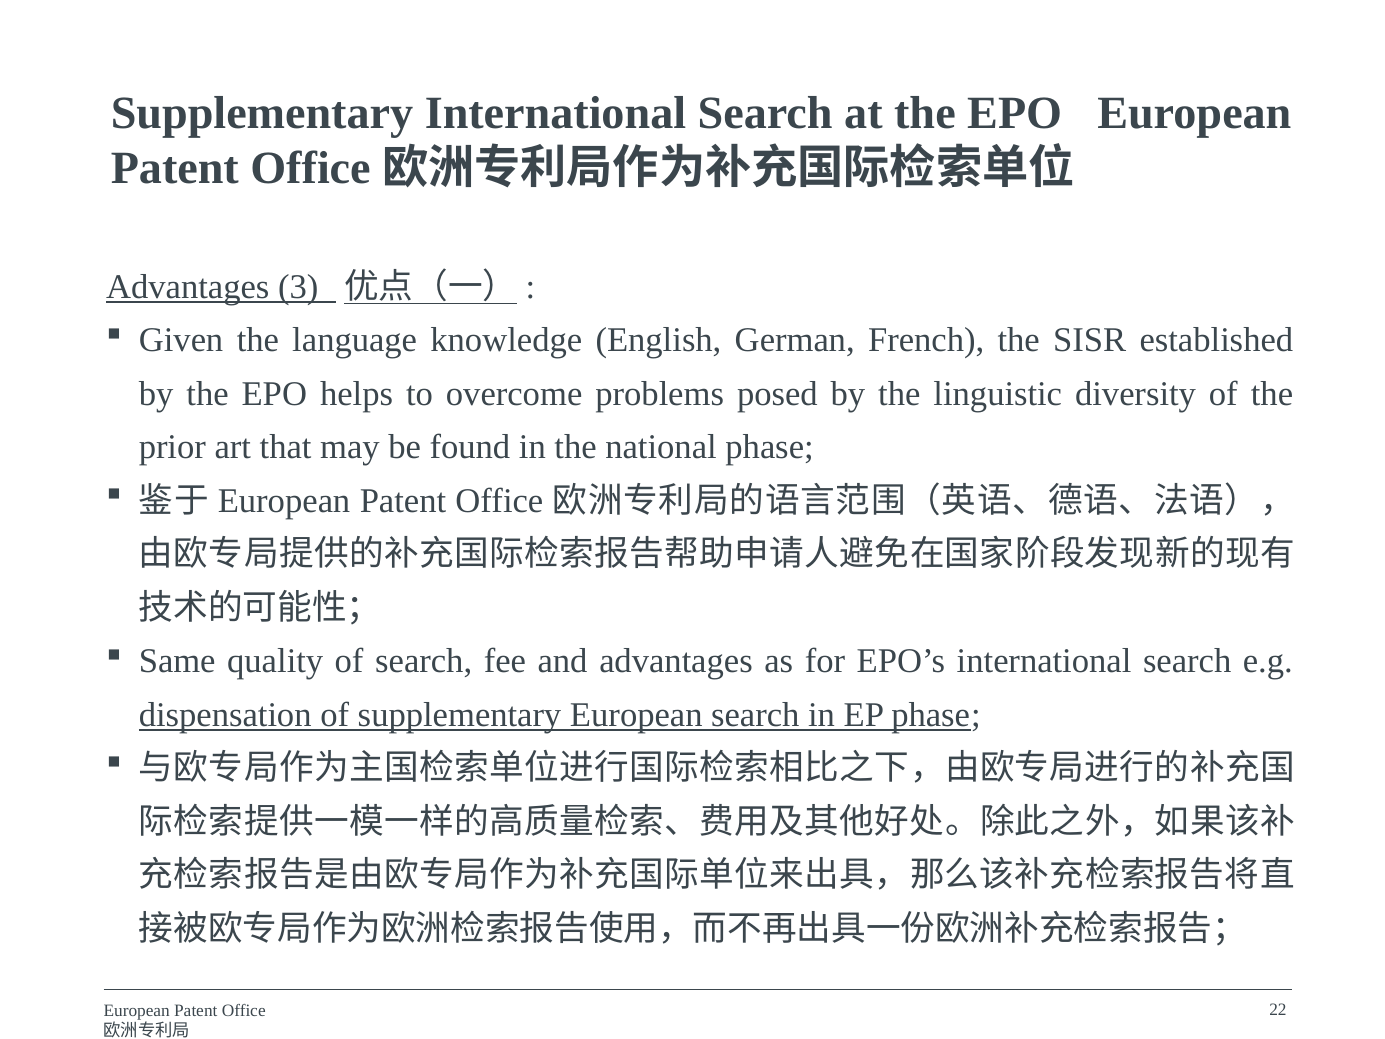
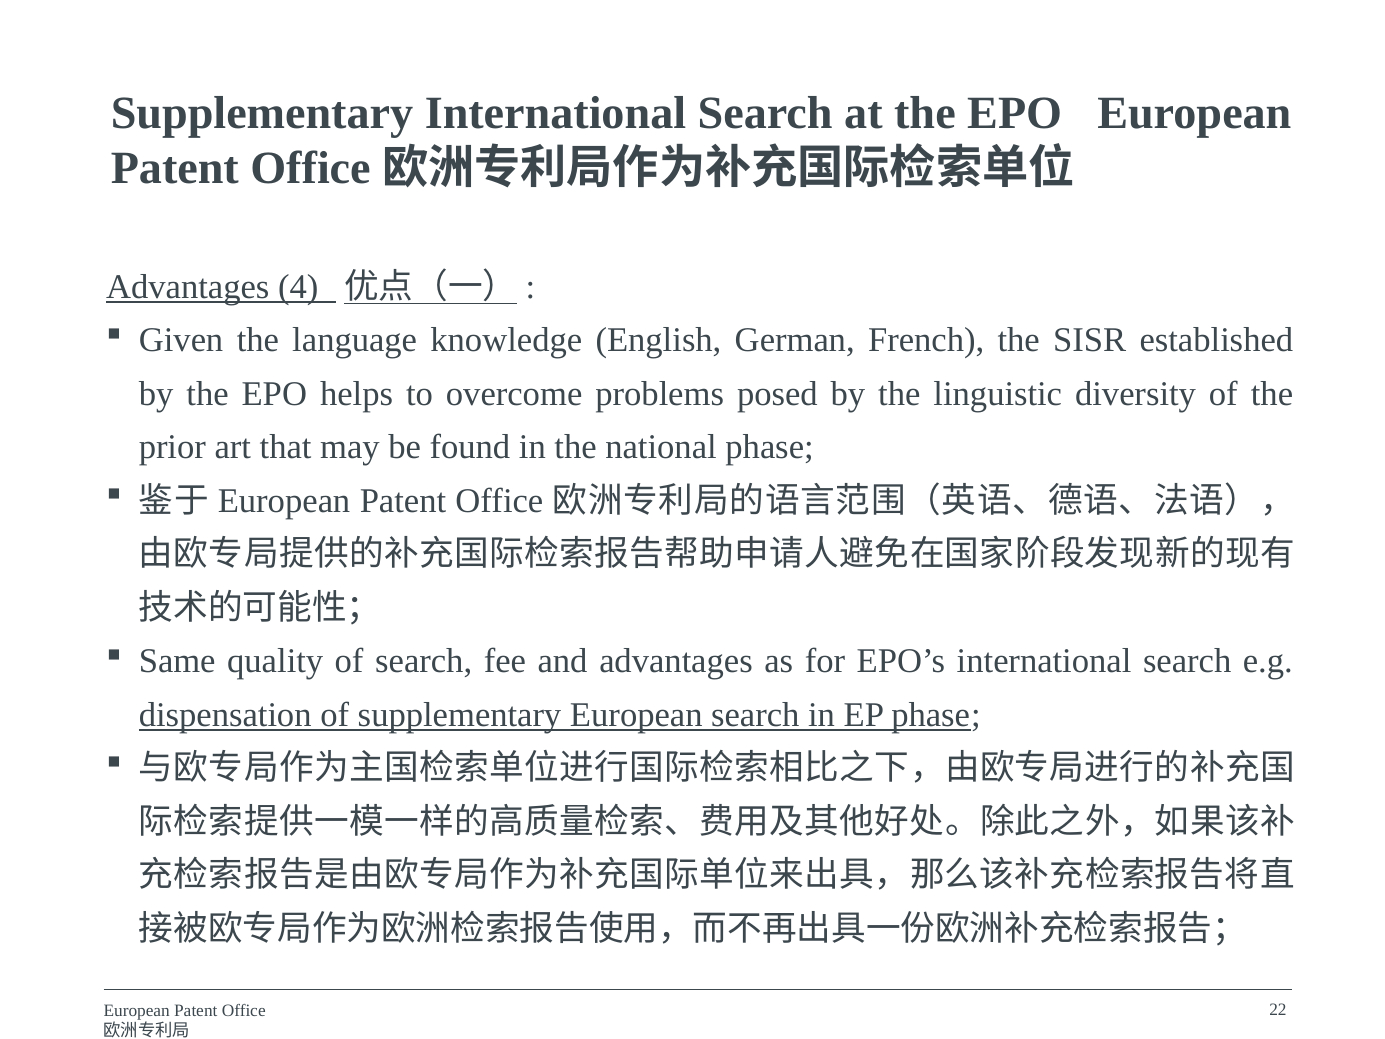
3: 3 -> 4
